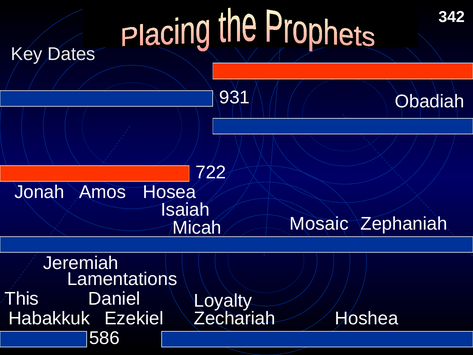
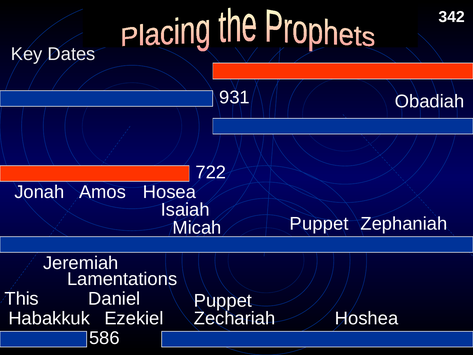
Micah Mosaic: Mosaic -> Puppet
Loyalty at (223, 300): Loyalty -> Puppet
